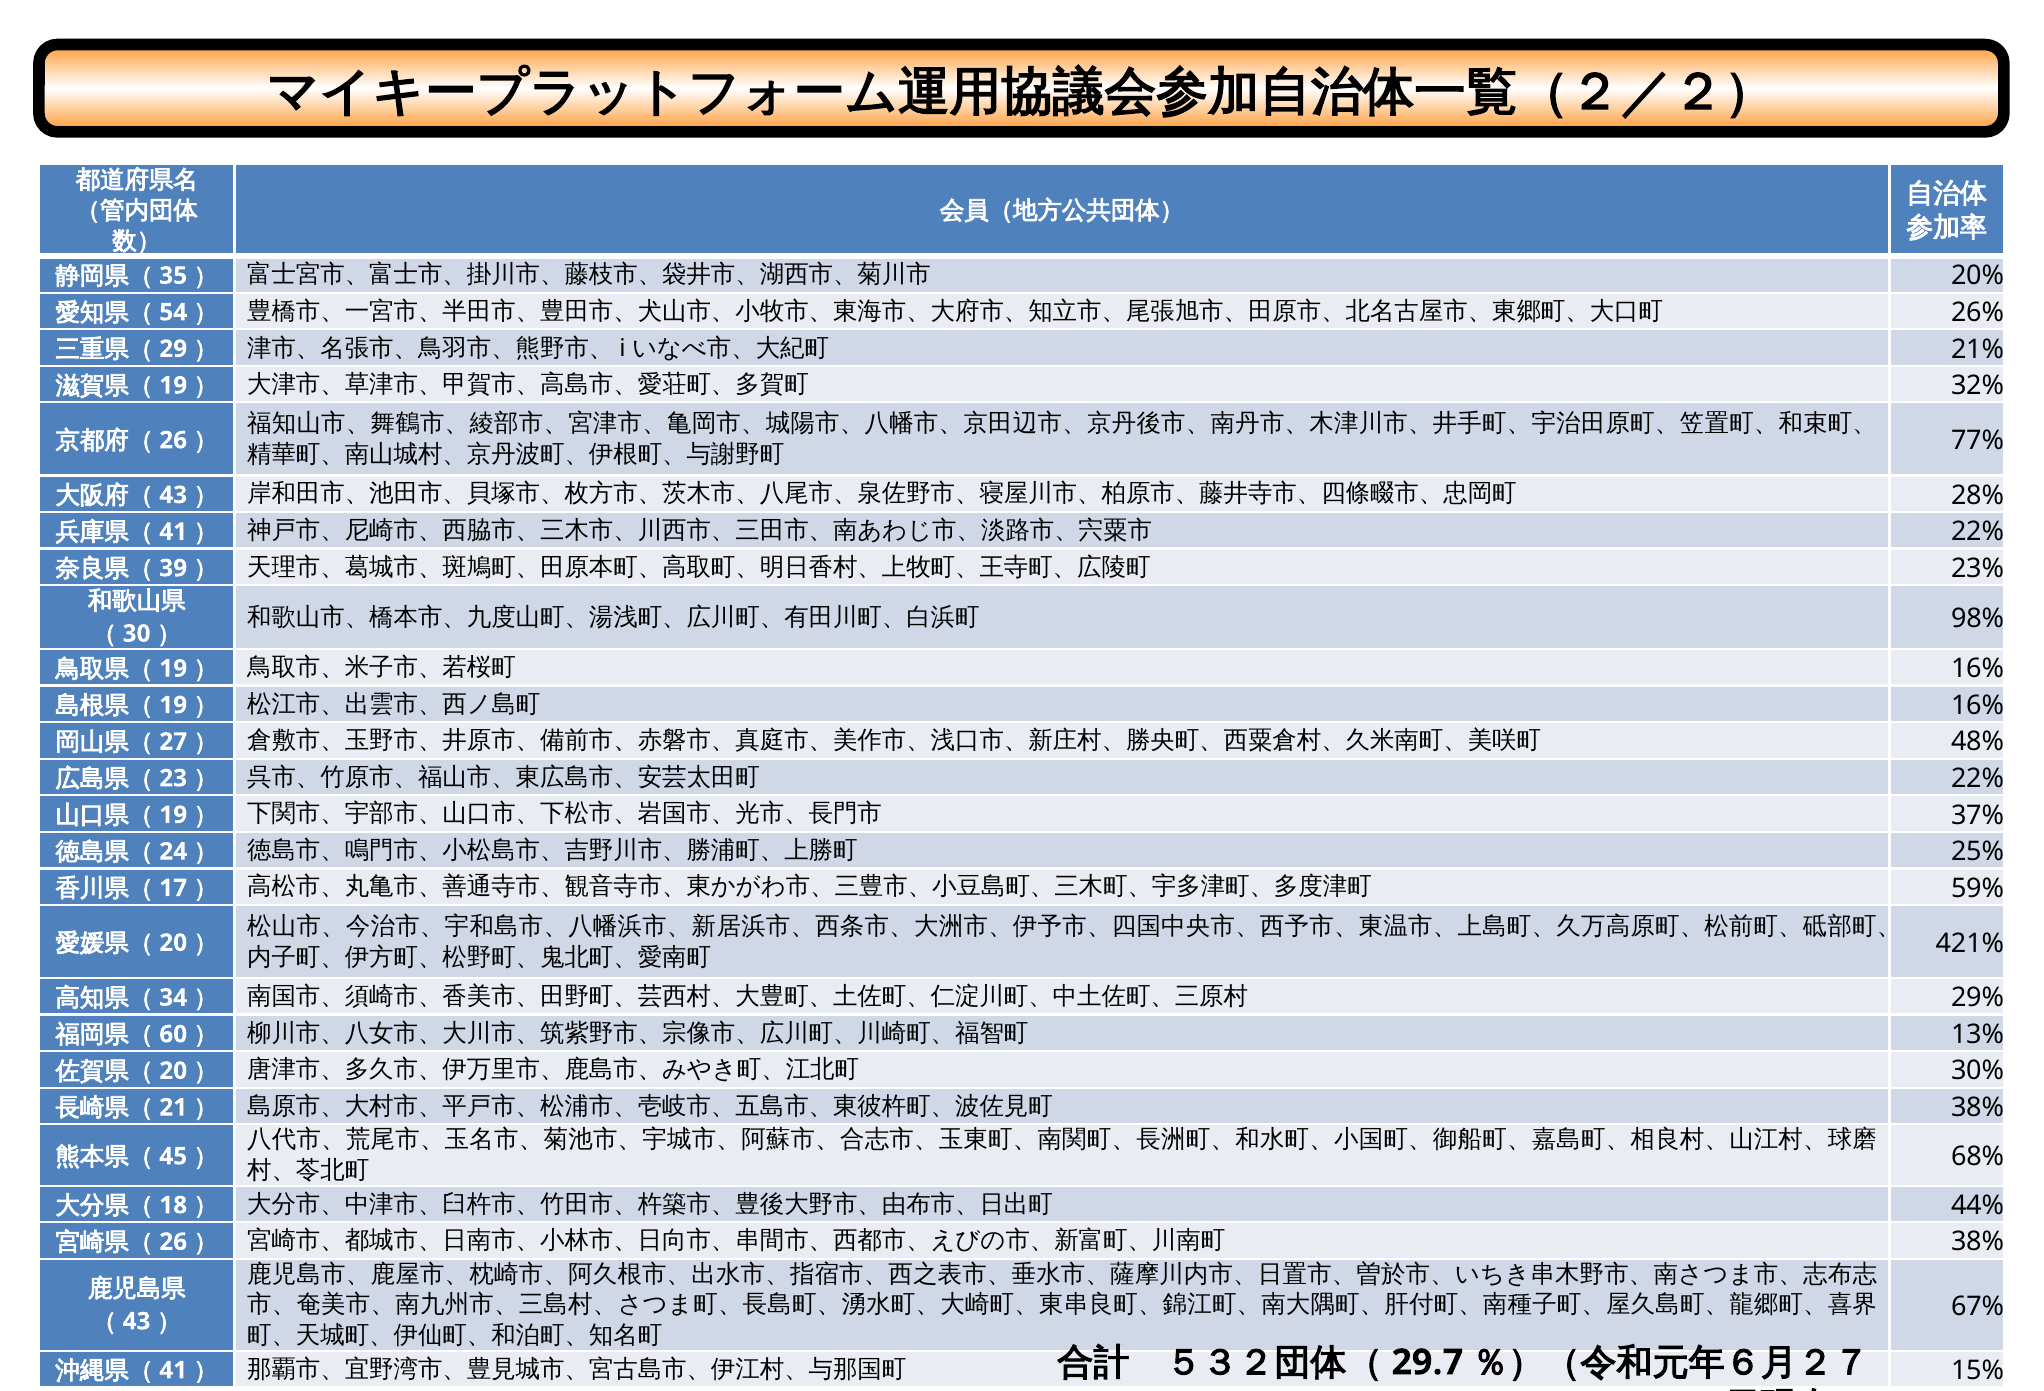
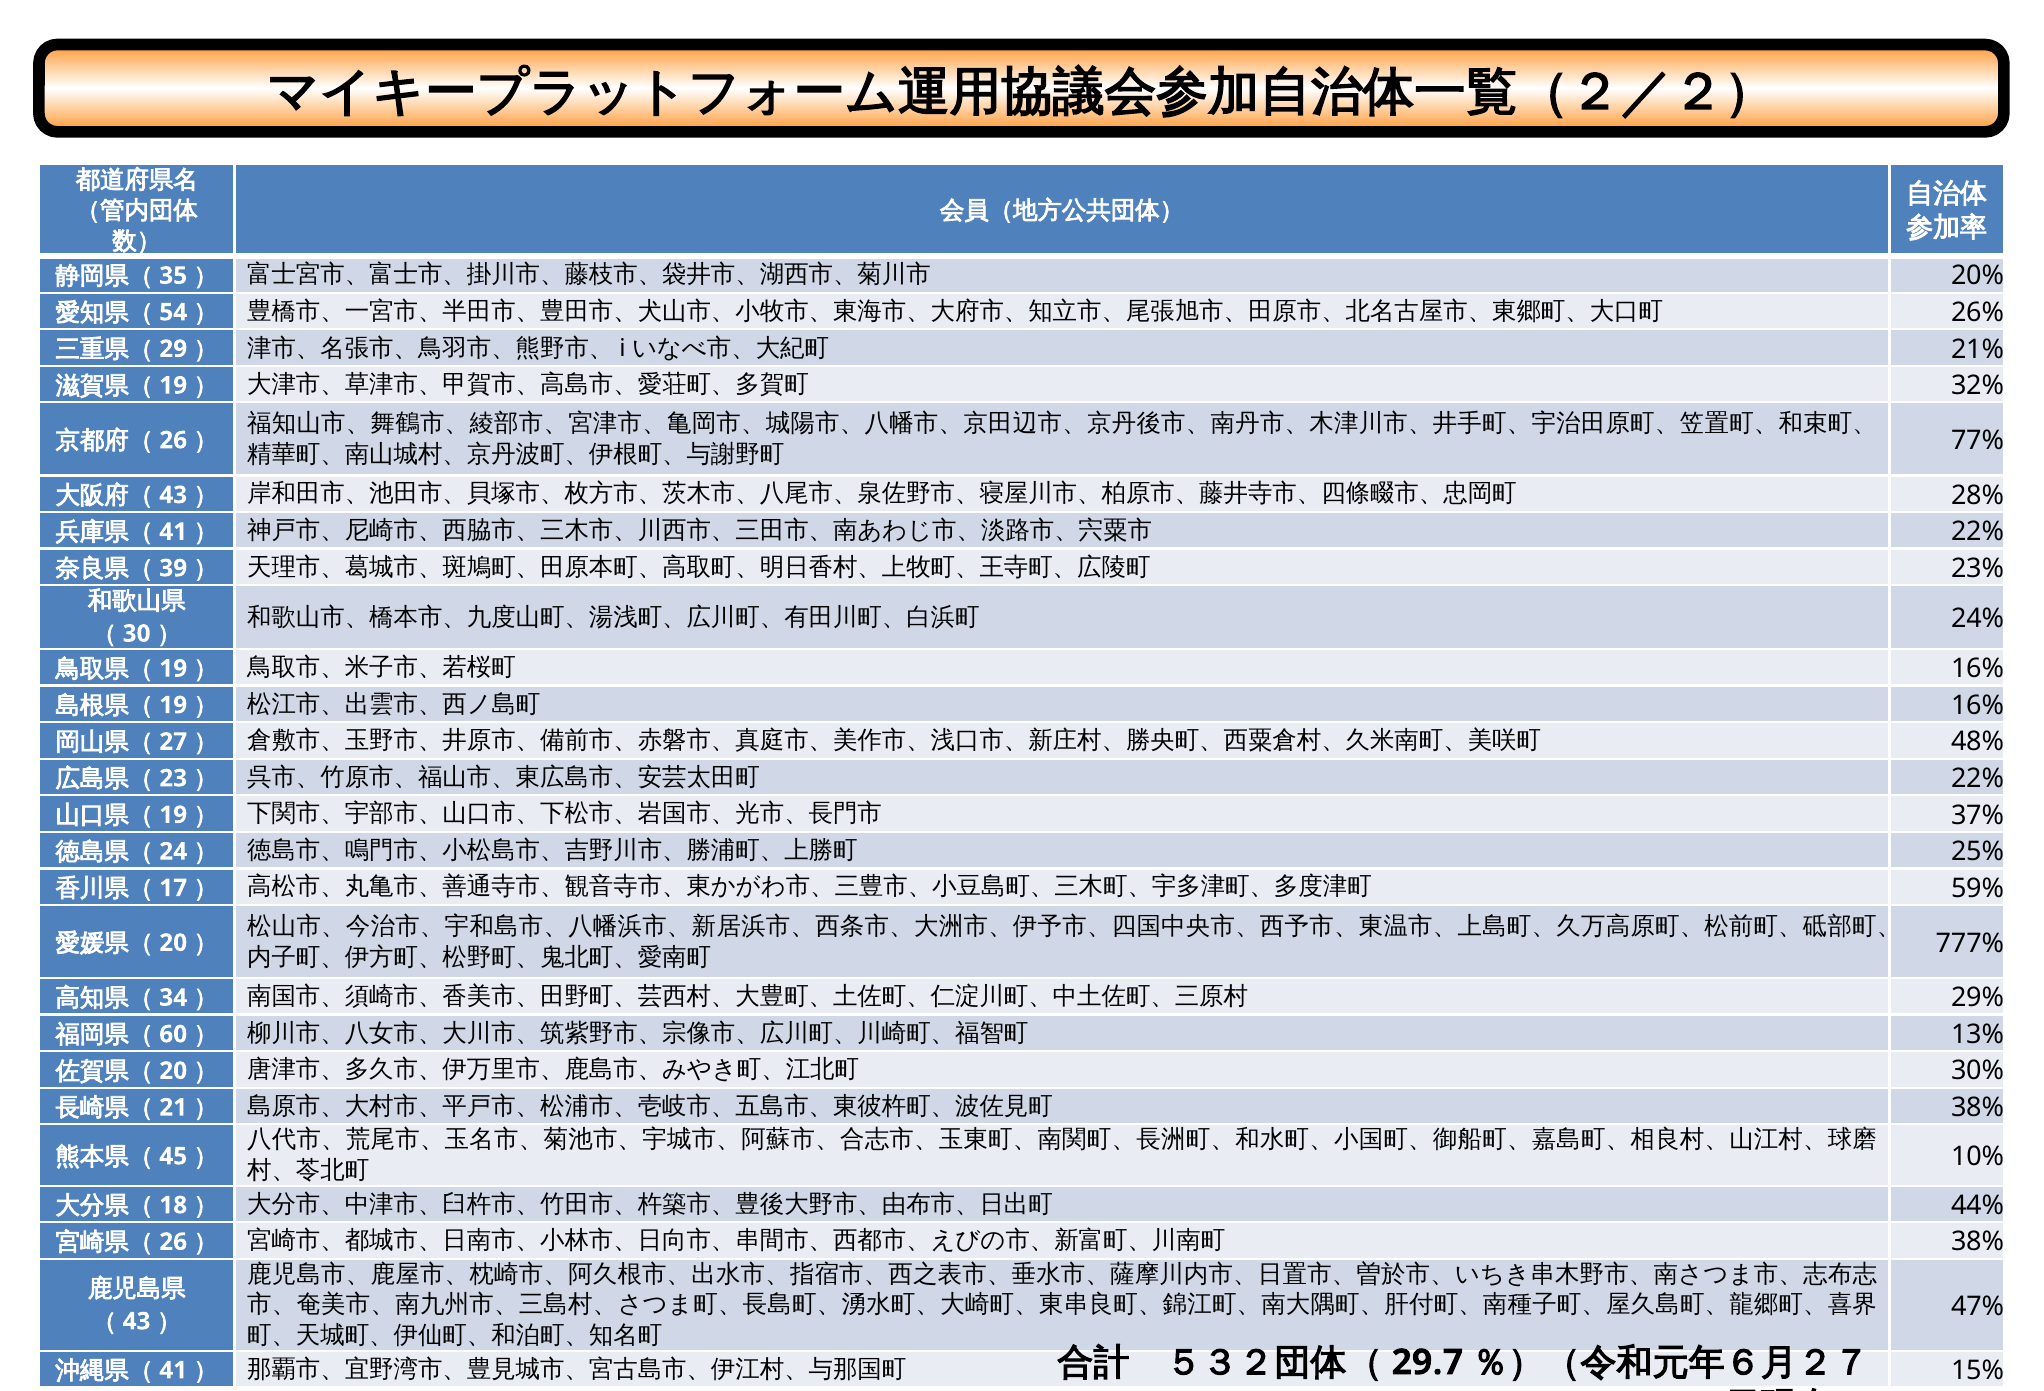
98%: 98% -> 24%
421%: 421% -> 777%
68%: 68% -> 10%
67%: 67% -> 47%
